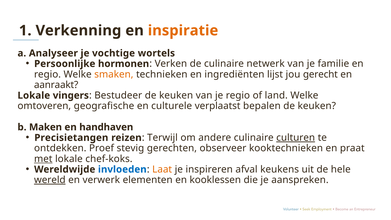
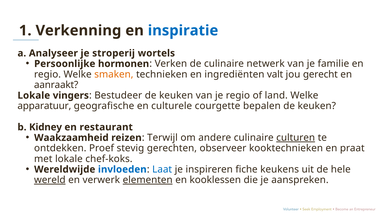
inspiratie colour: orange -> blue
vochtige: vochtige -> stroperij
lijst: lijst -> valt
omtoveren: omtoveren -> apparatuur
verplaatst: verplaatst -> courgette
Maken: Maken -> Kidney
handhaven: handhaven -> restaurant
Precisietangen: Precisietangen -> Waakzaamheid
met underline: present -> none
Laat colour: orange -> blue
afval: afval -> fiche
elementen underline: none -> present
